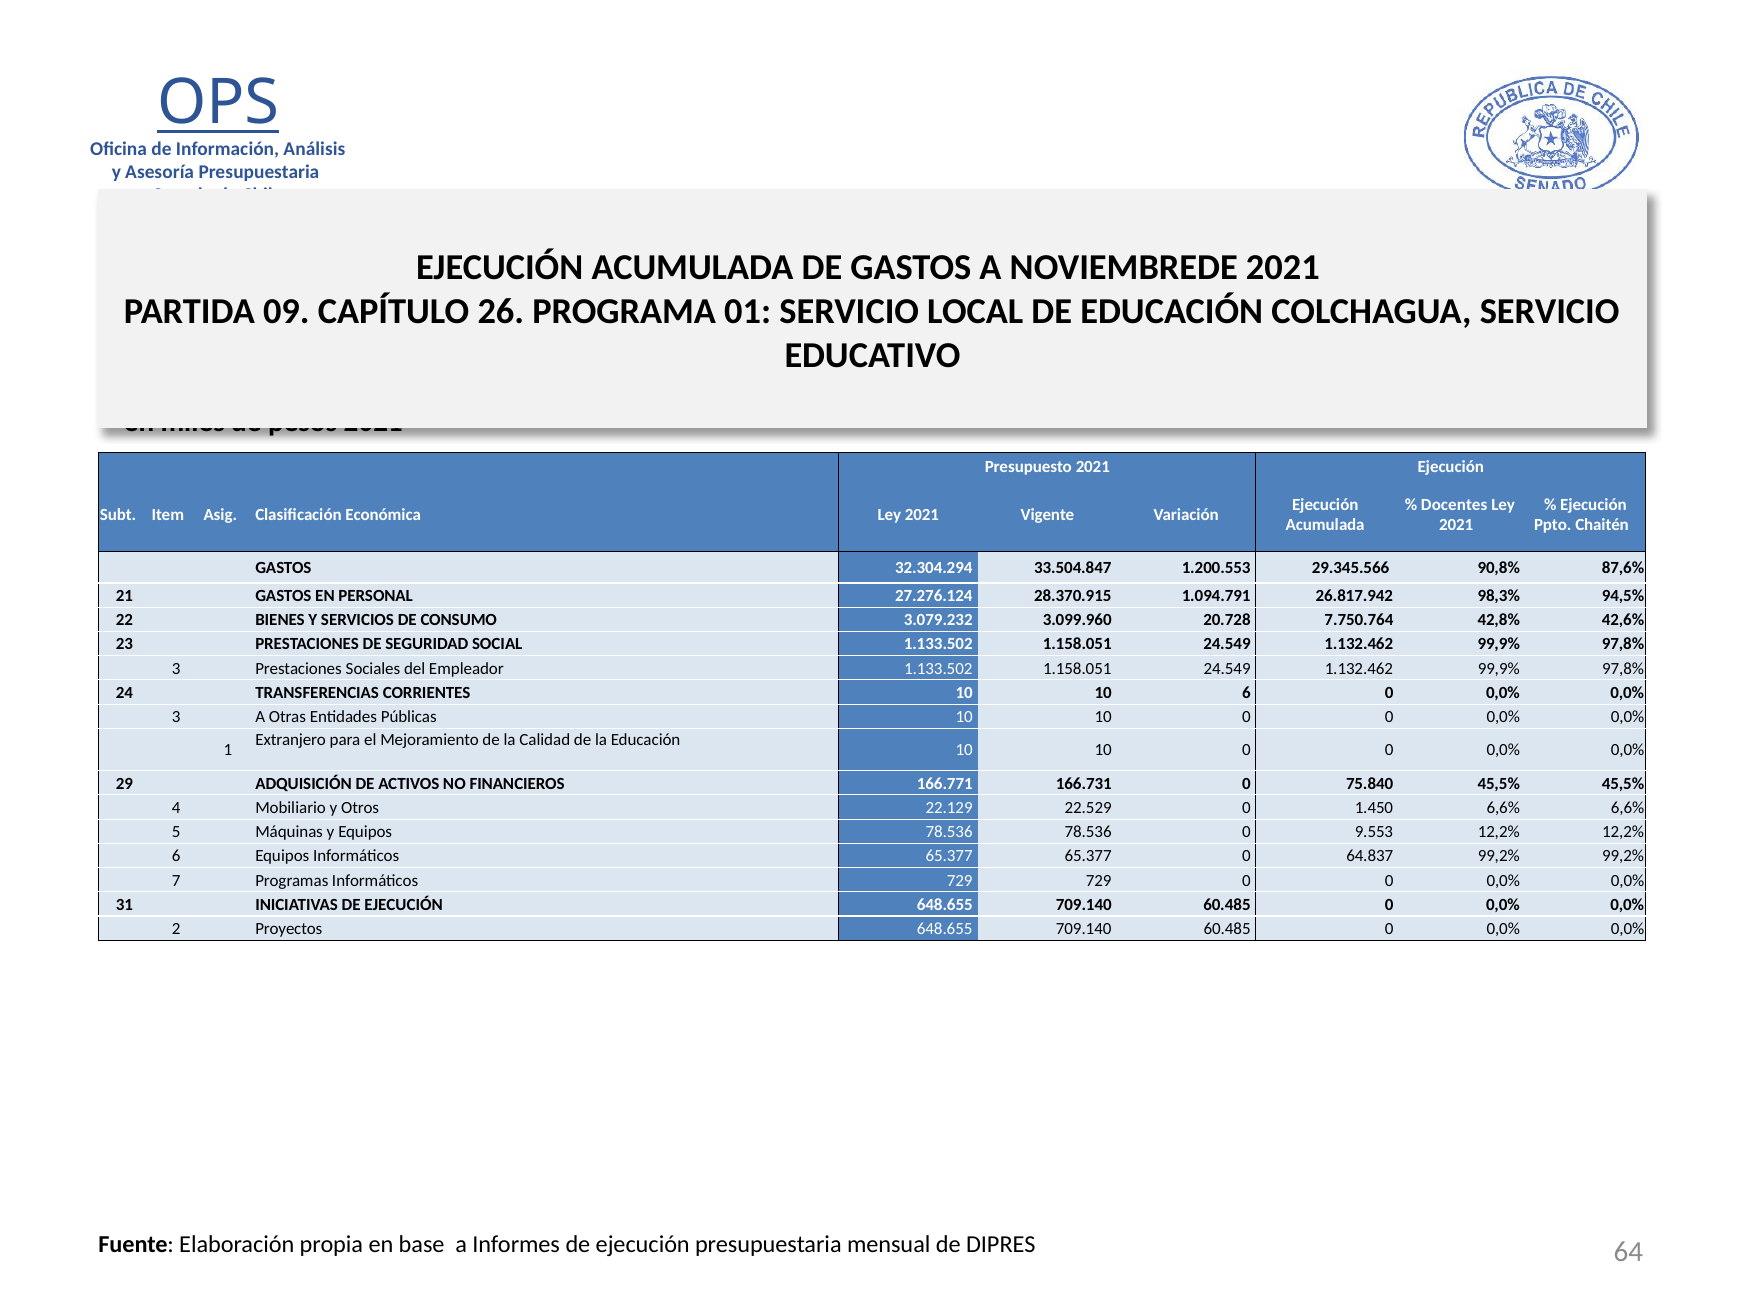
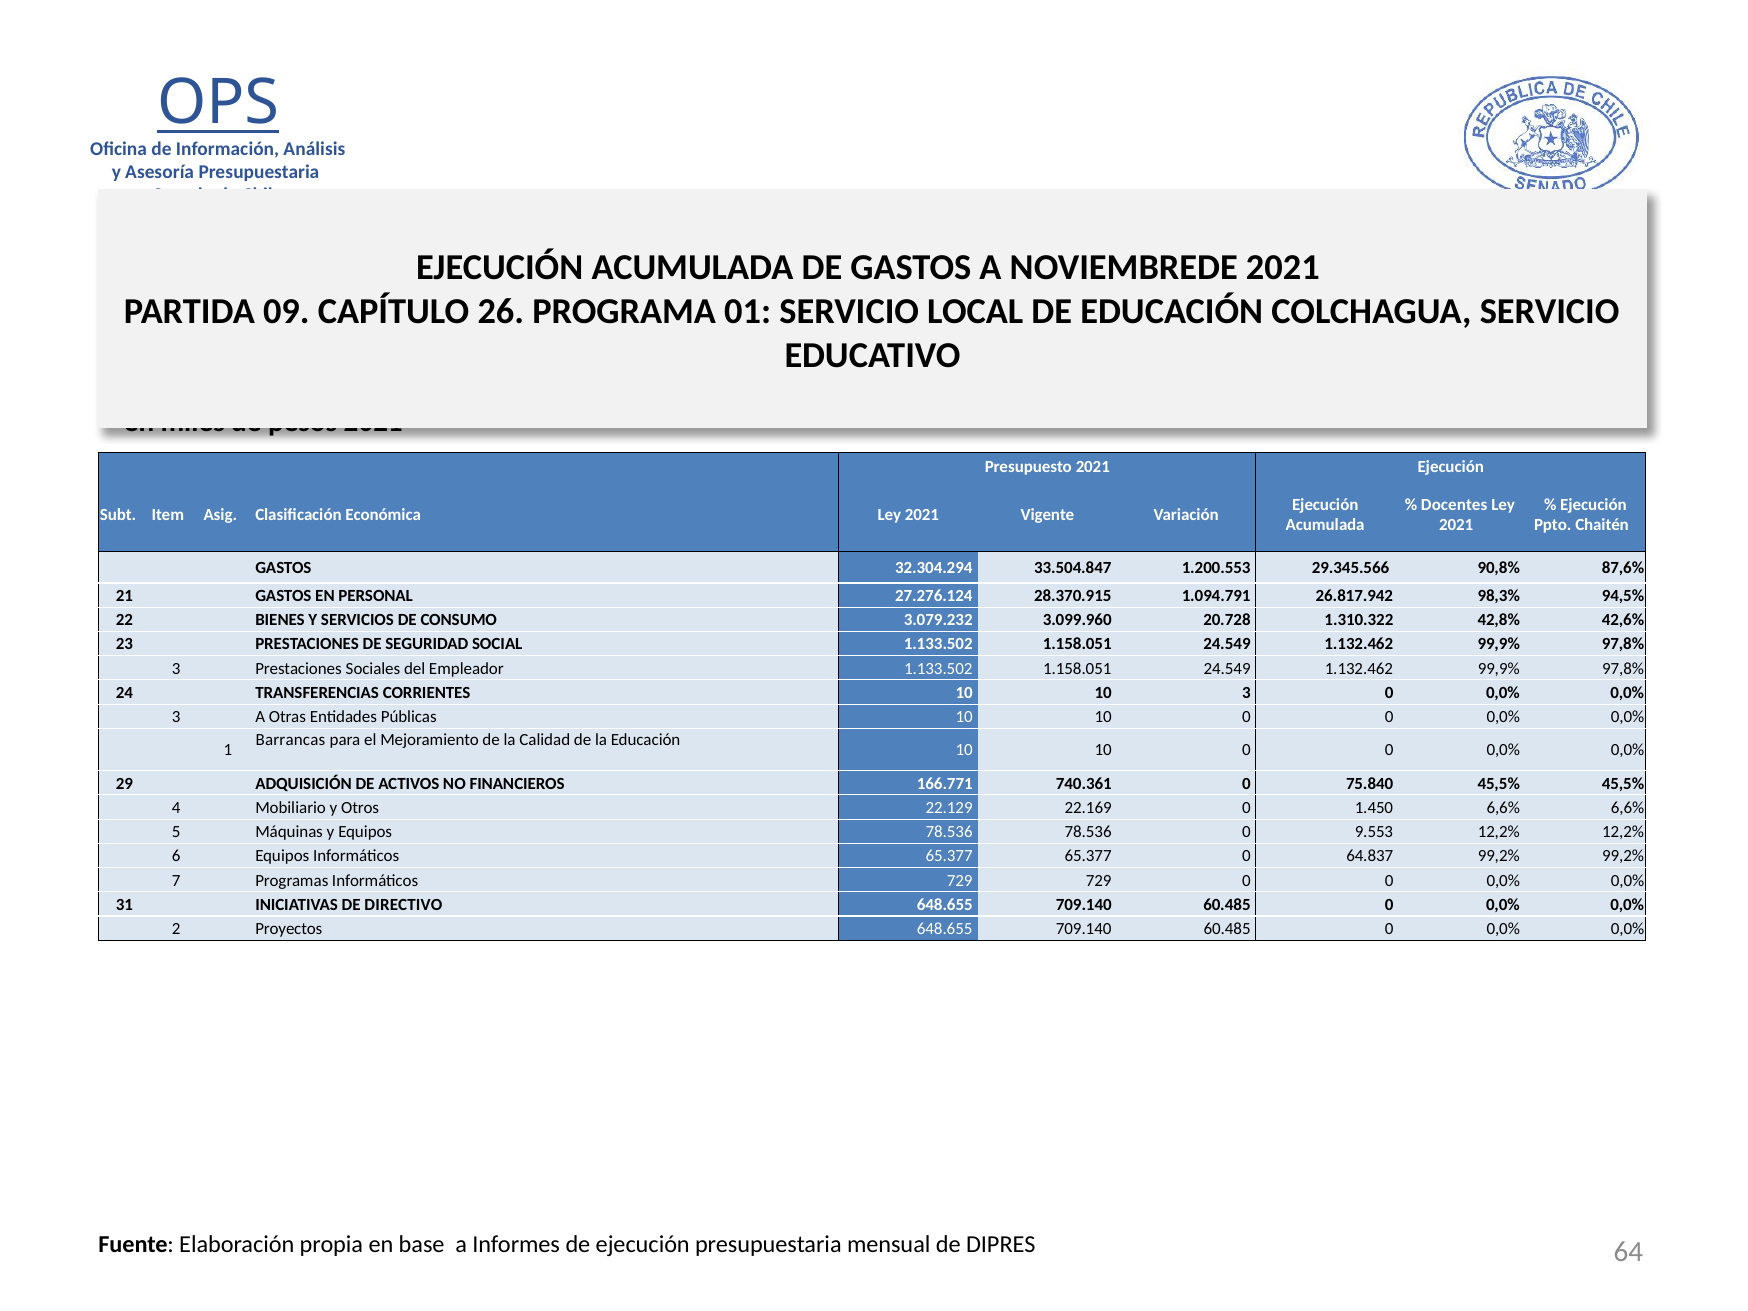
7.750.764: 7.750.764 -> 1.310.322
10 6: 6 -> 3
Extranjero: Extranjero -> Barrancas
166.731: 166.731 -> 740.361
22.529: 22.529 -> 22.169
INICIATIVAS DE EJECUCIÓN: EJECUCIÓN -> DIRECTIVO
